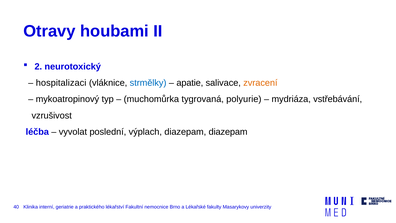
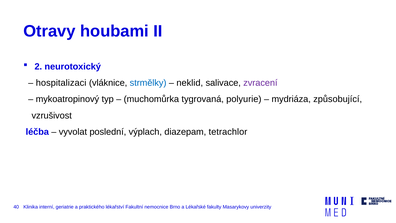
apatie: apatie -> neklid
zvracení colour: orange -> purple
vstřebávání: vstřebávání -> způsobující
diazepam diazepam: diazepam -> tetrachlor
